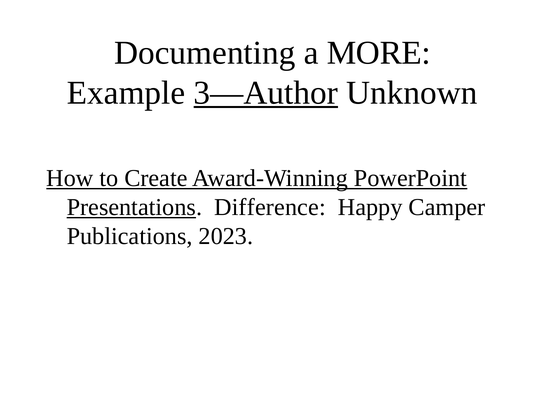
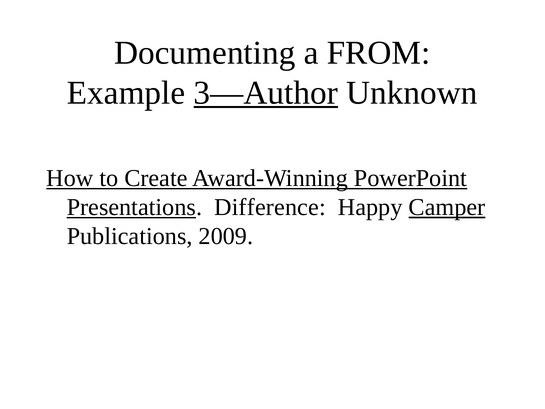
MORE: MORE -> FROM
Camper underline: none -> present
2023: 2023 -> 2009
